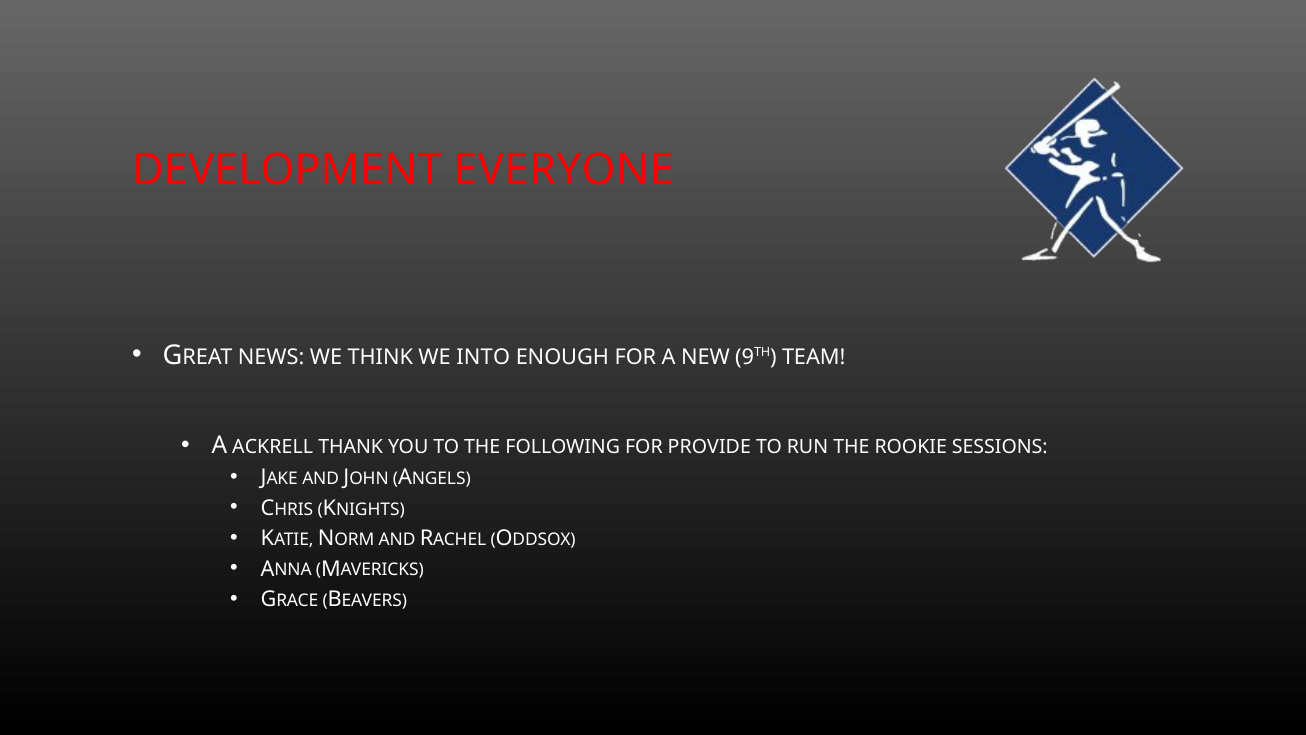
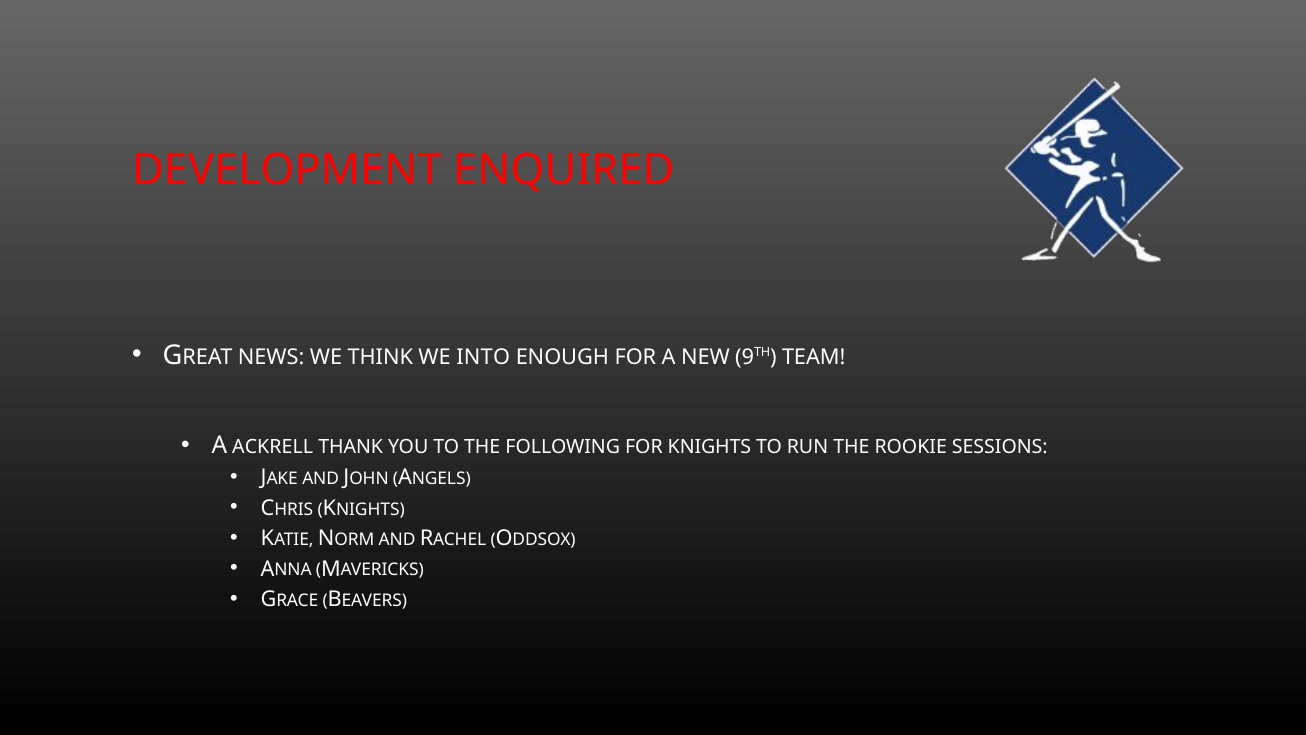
EVERYONE: EVERYONE -> ENQUIRED
FOR PROVIDE: PROVIDE -> KNIGHTS
